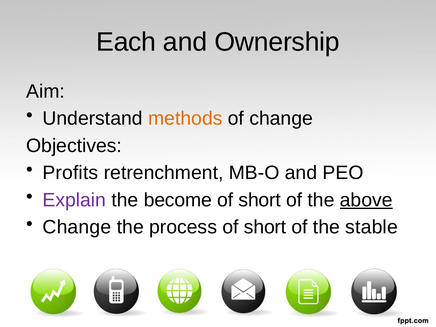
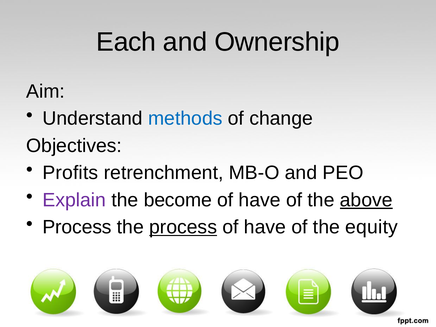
methods colour: orange -> blue
short at (260, 200): short -> have
Change at (77, 227): Change -> Process
process at (183, 227) underline: none -> present
short at (265, 227): short -> have
stable: stable -> equity
